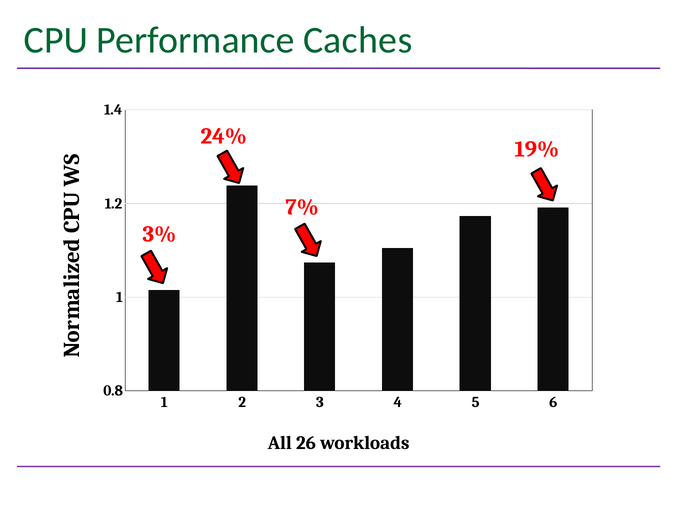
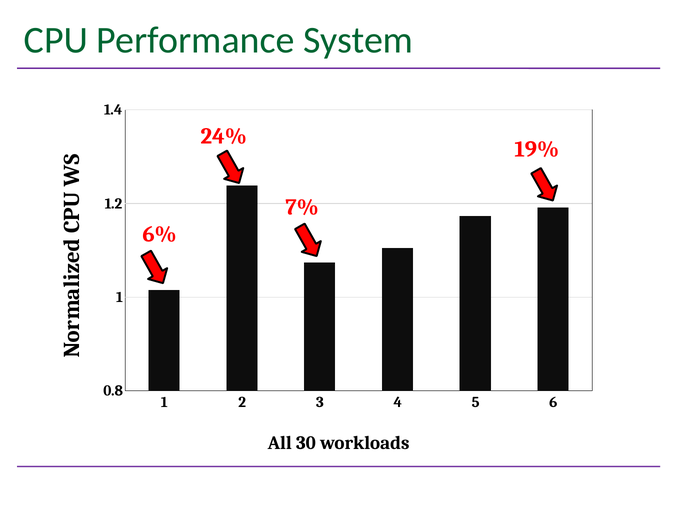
Caches: Caches -> System
3%: 3% -> 6%
26: 26 -> 30
